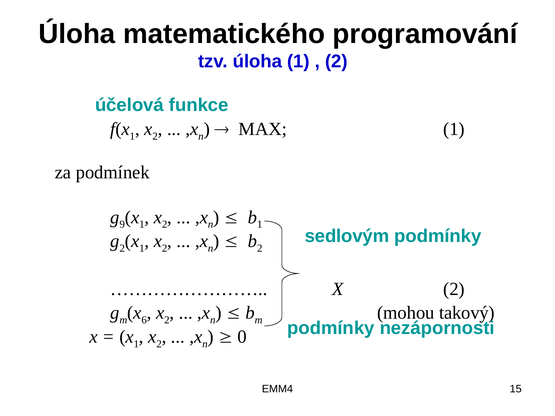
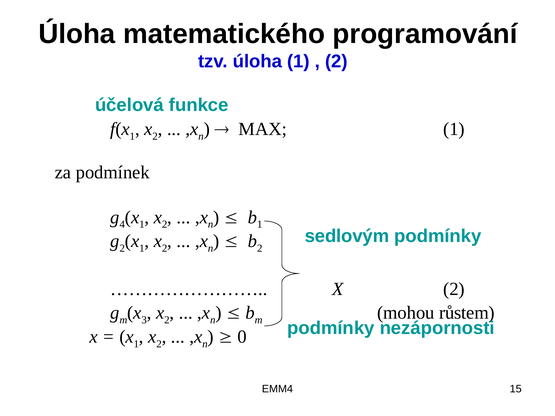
9: 9 -> 4
6: 6 -> 3
takový: takový -> růstem
